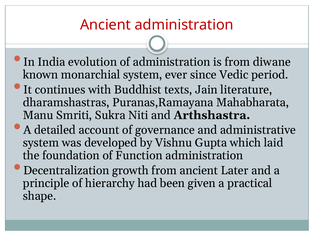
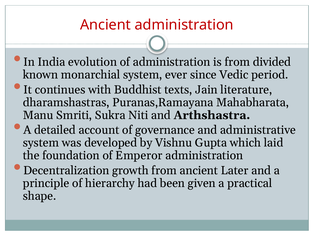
diwane: diwane -> divided
Function: Function -> Emperor
